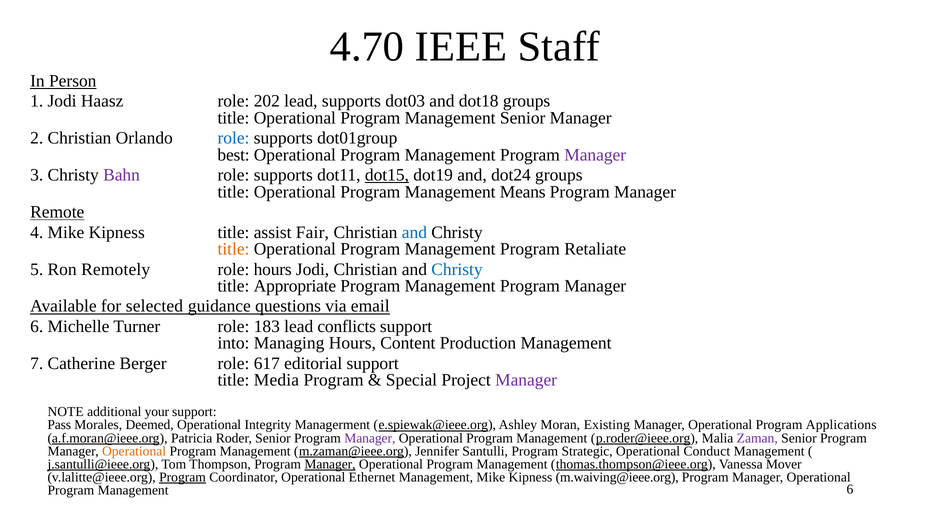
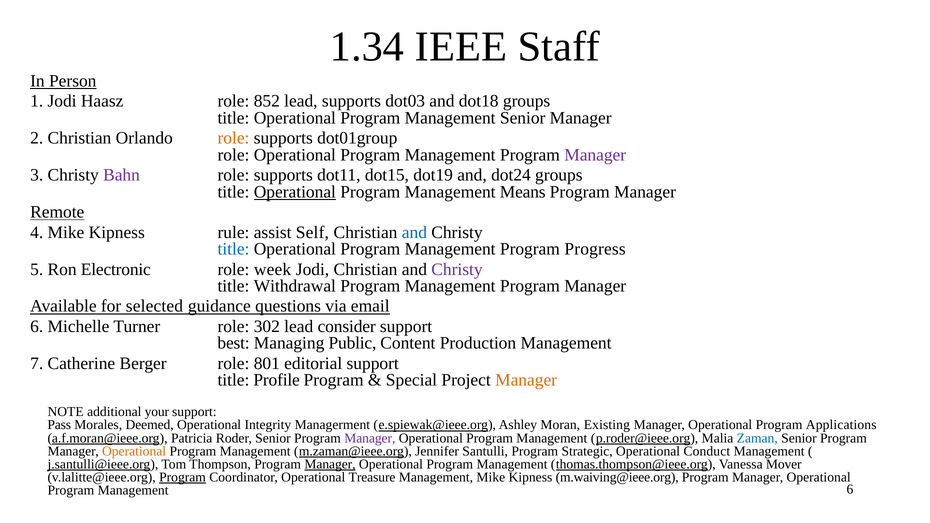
4.70: 4.70 -> 1.34
202: 202 -> 852
role at (234, 138) colour: blue -> orange
best at (234, 155): best -> role
dot15 underline: present -> none
Operational at (295, 192) underline: none -> present
Kipness title: title -> rule
Fair: Fair -> Self
title at (233, 249) colour: orange -> blue
Retaliate: Retaliate -> Progress
Remotely: Remotely -> Electronic
role hours: hours -> week
Christy at (457, 269) colour: blue -> purple
Appropriate: Appropriate -> Withdrawal
183: 183 -> 302
conflicts: conflicts -> consider
into: into -> best
Managing Hours: Hours -> Public
617: 617 -> 801
Media: Media -> Profile
Manager at (526, 380) colour: purple -> orange
Zaman colour: purple -> blue
Ethernet: Ethernet -> Treasure
